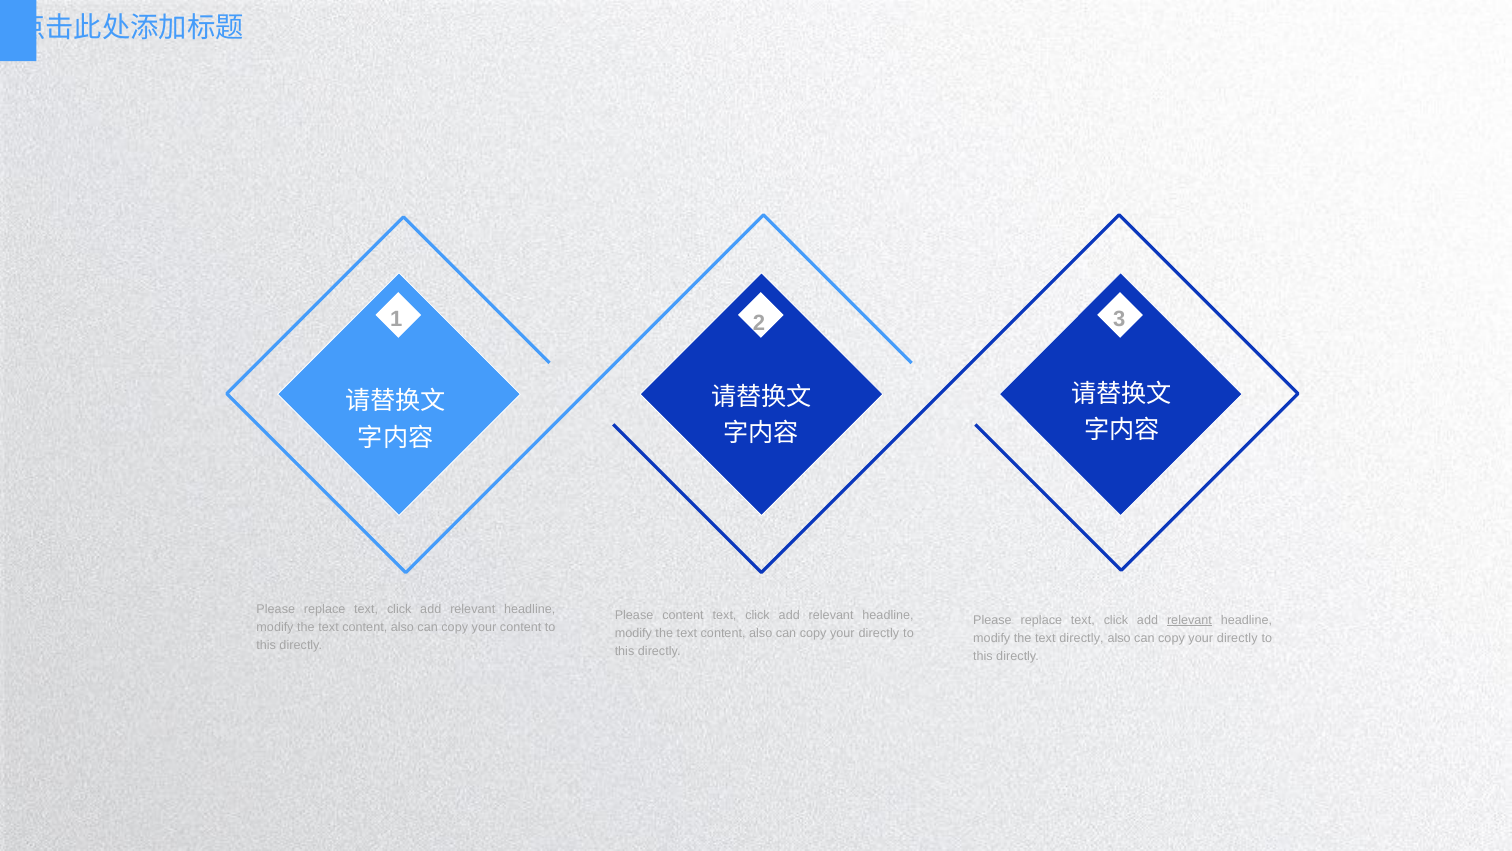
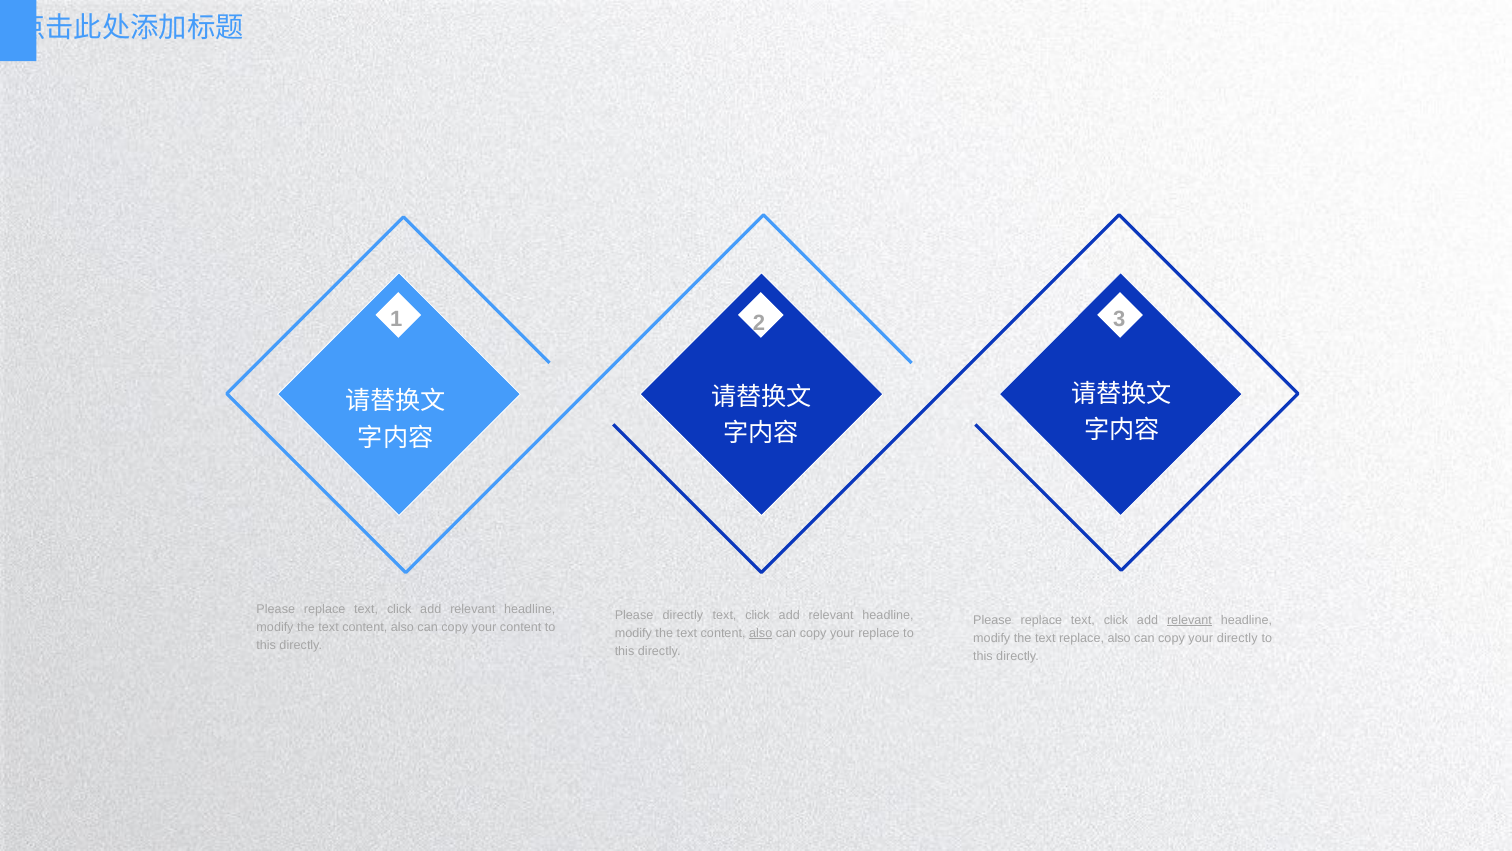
Please content: content -> directly
also at (761, 633) underline: none -> present
directly at (879, 633): directly -> replace
text directly: directly -> replace
